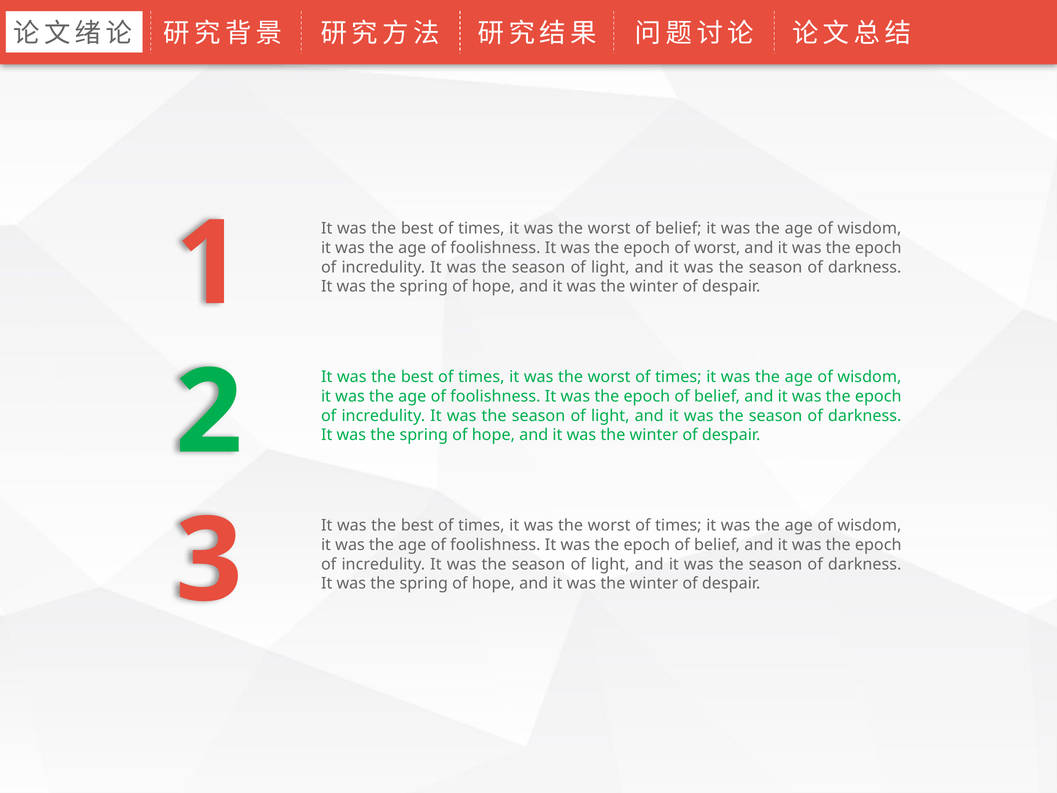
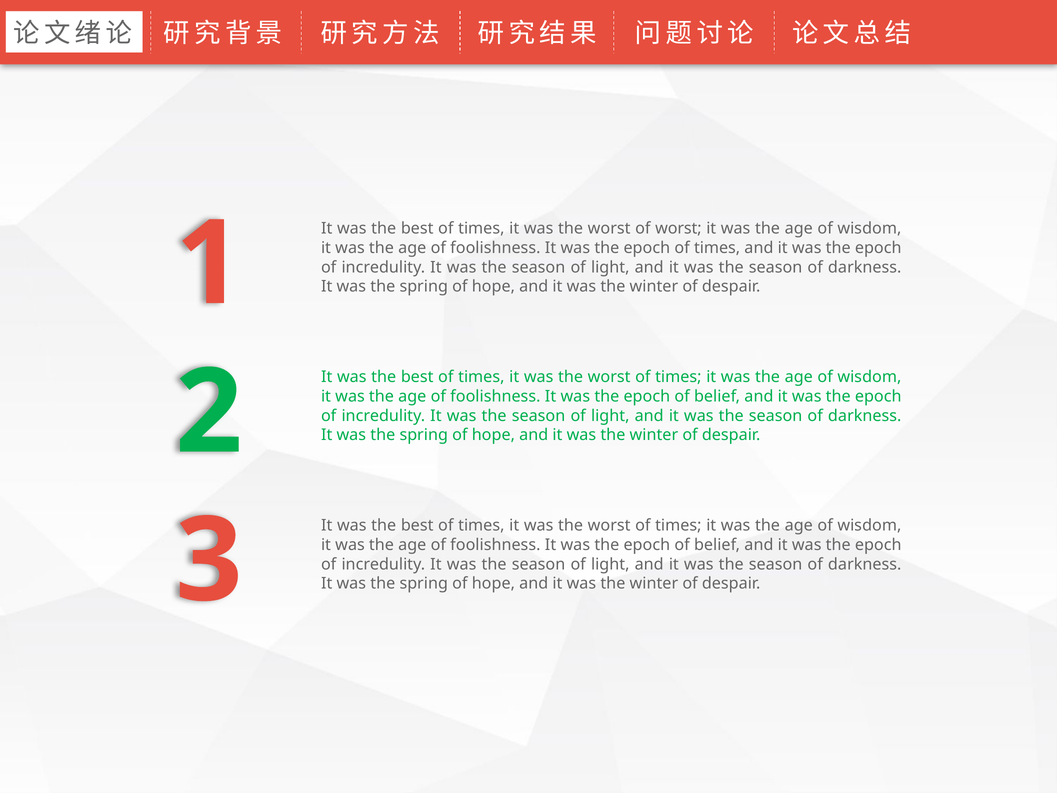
worst of belief: belief -> worst
epoch of worst: worst -> times
